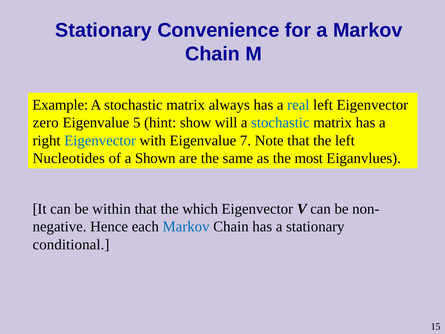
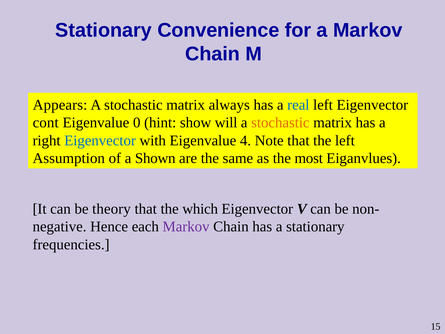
Example: Example -> Appears
zero: zero -> cont
5: 5 -> 0
stochastic at (280, 123) colour: blue -> orange
7: 7 -> 4
Nucleotides: Nucleotides -> Assumption
within: within -> theory
Markov at (186, 226) colour: blue -> purple
conditional: conditional -> frequencies
